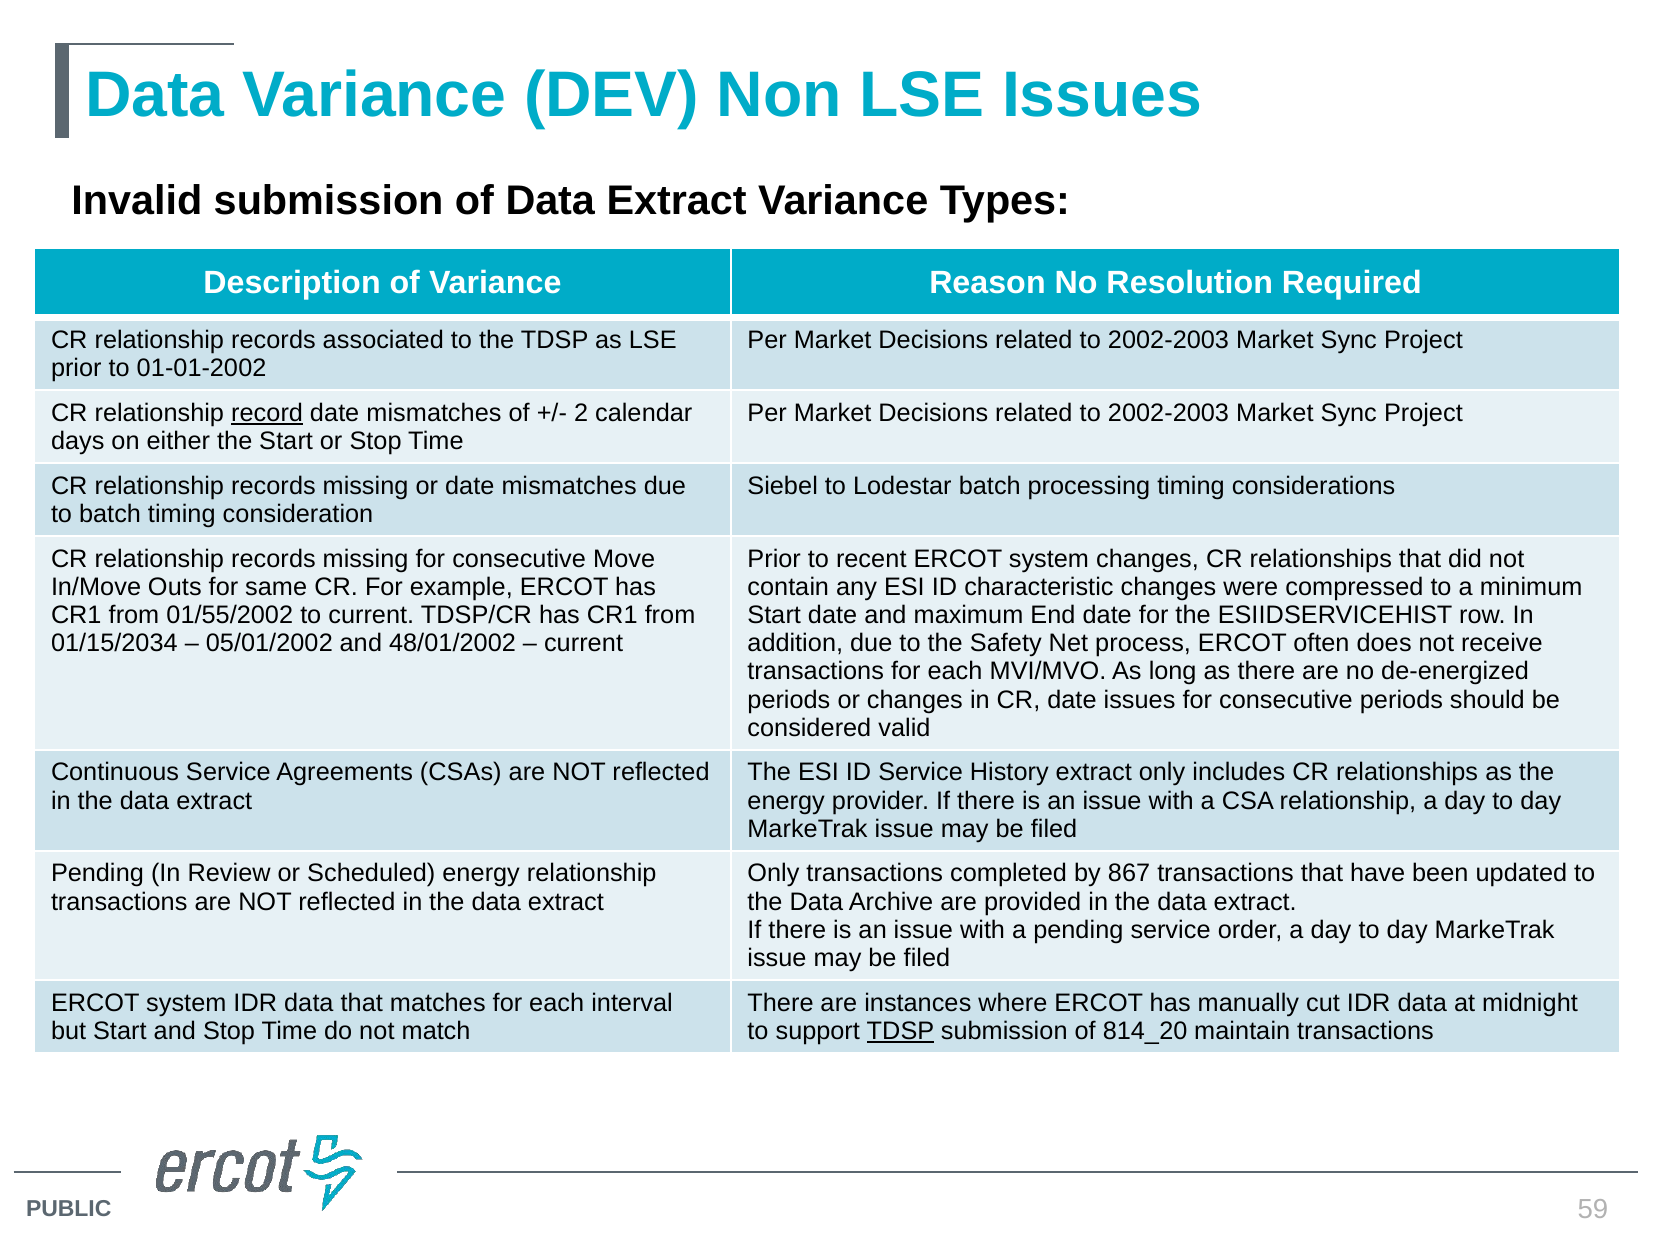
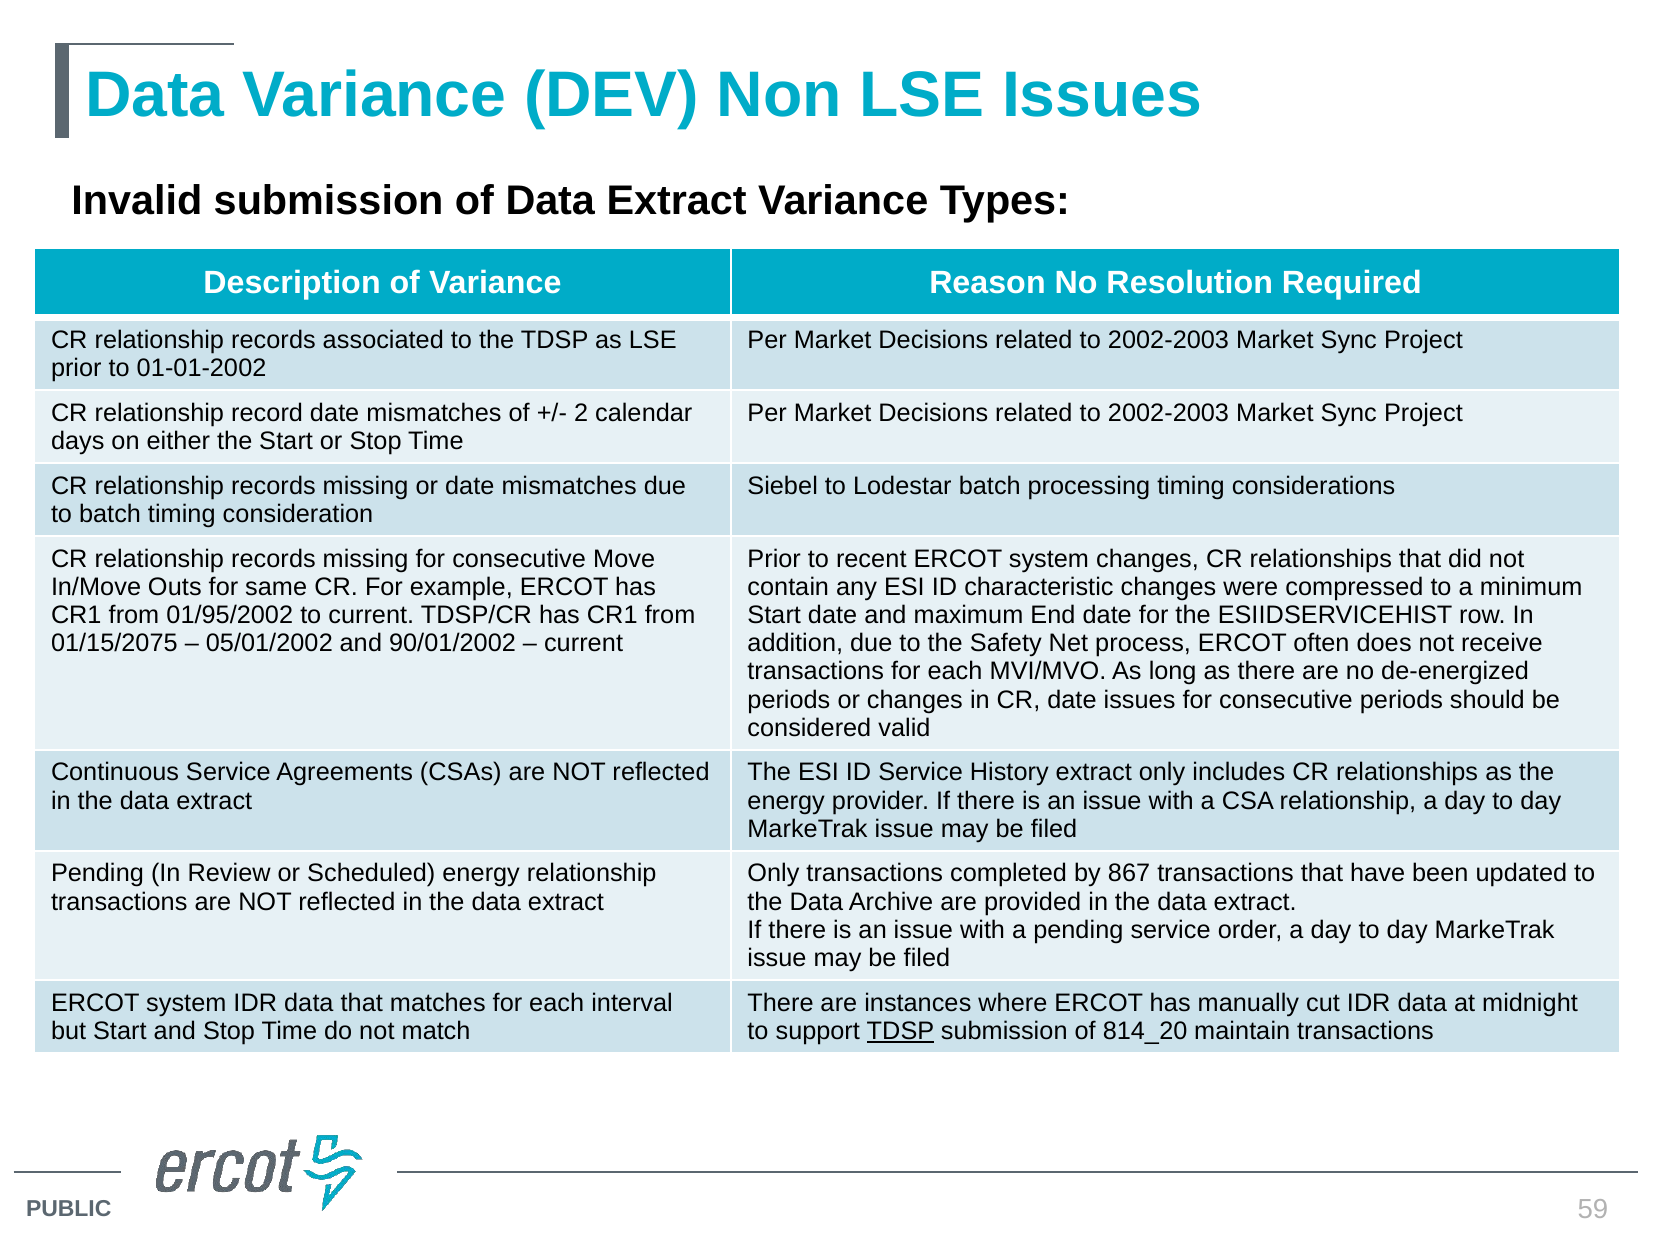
record underline: present -> none
01/55/2002: 01/55/2002 -> 01/95/2002
01/15/2034: 01/15/2034 -> 01/15/2075
48/01/2002: 48/01/2002 -> 90/01/2002
